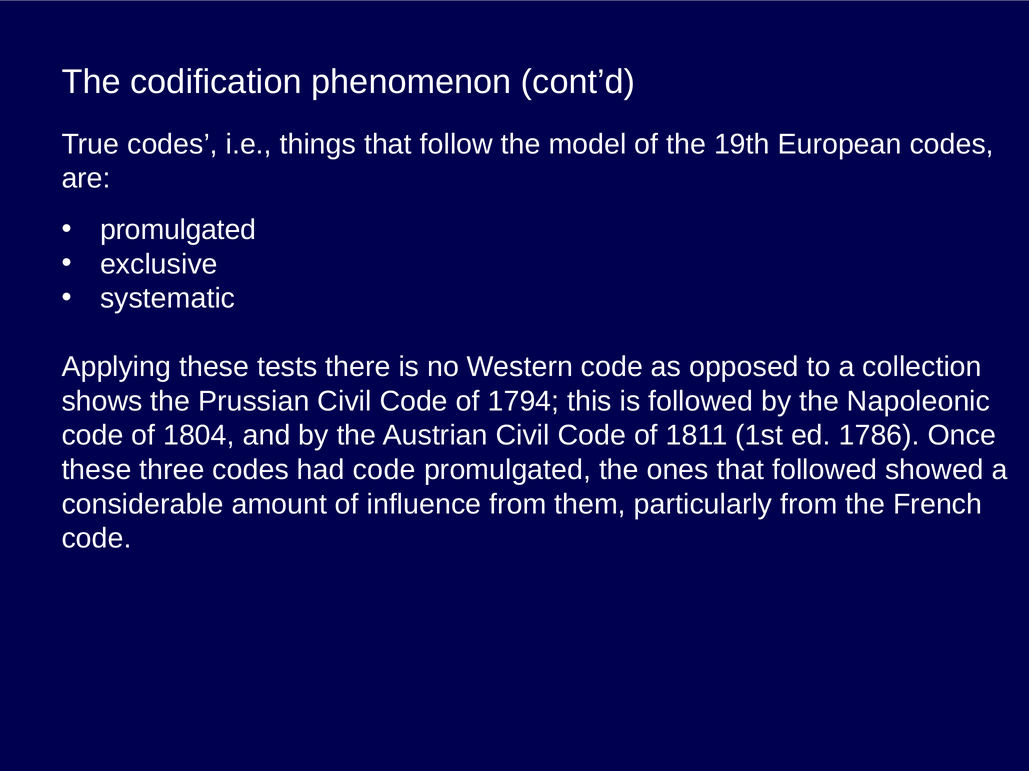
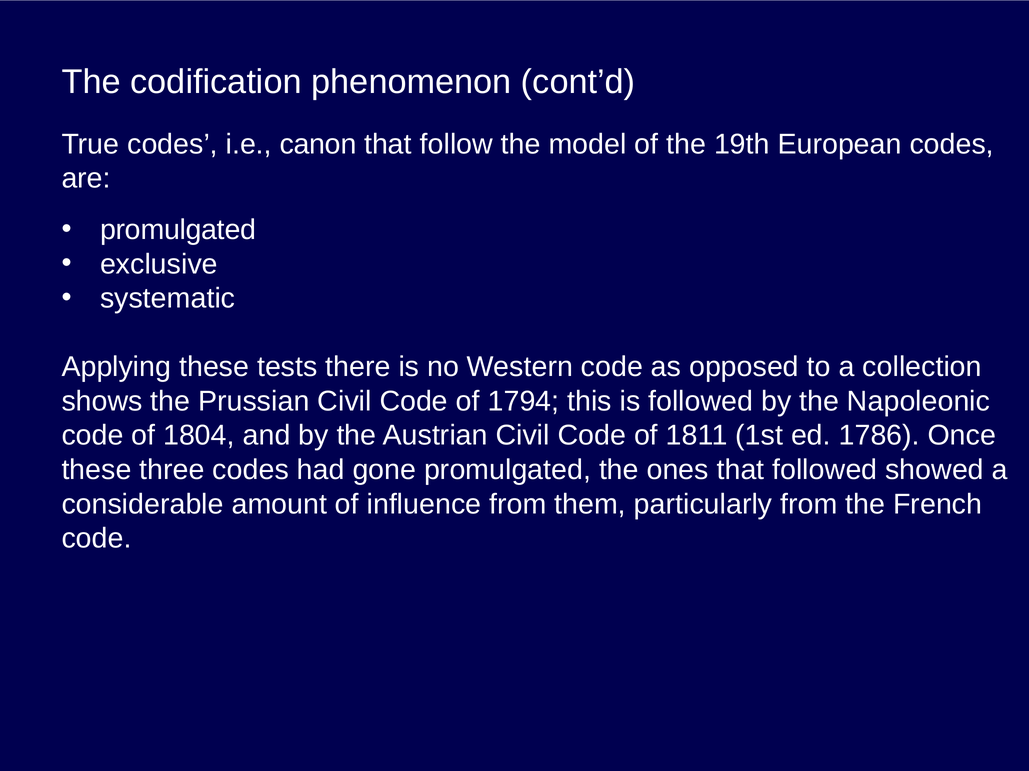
things: things -> canon
had code: code -> gone
